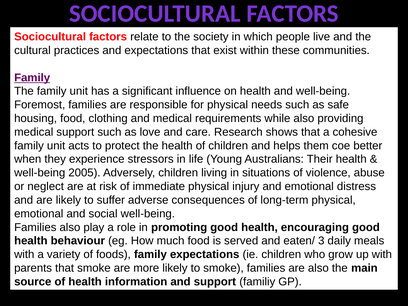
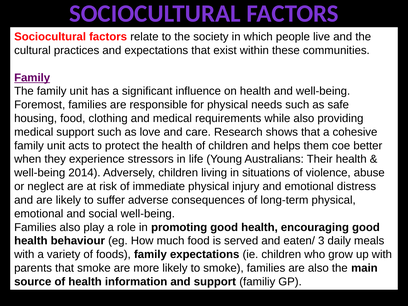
2005: 2005 -> 2014
